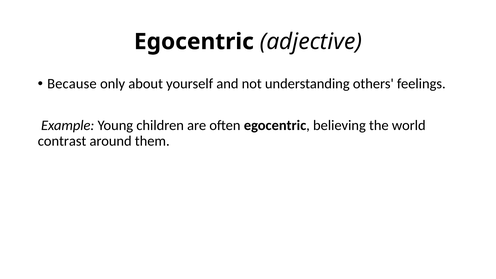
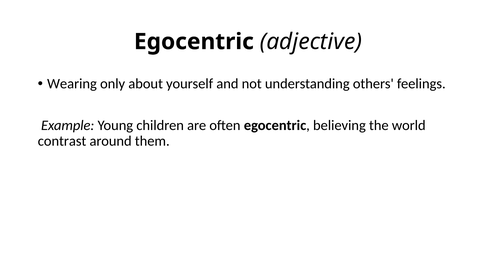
Because: Because -> Wearing
